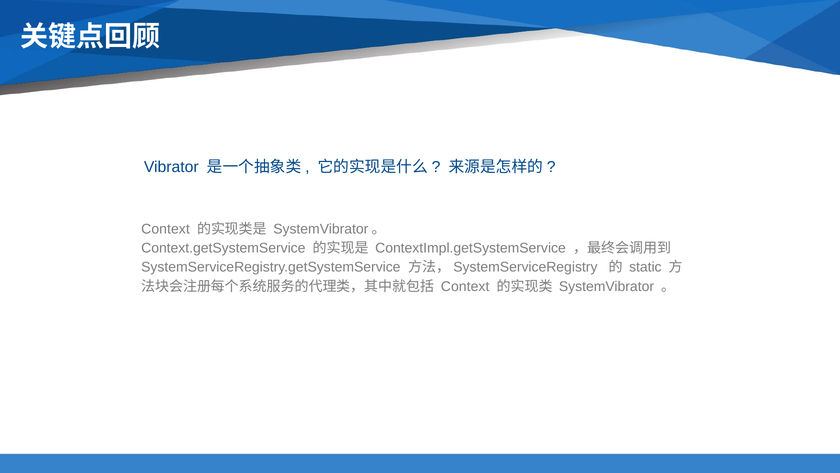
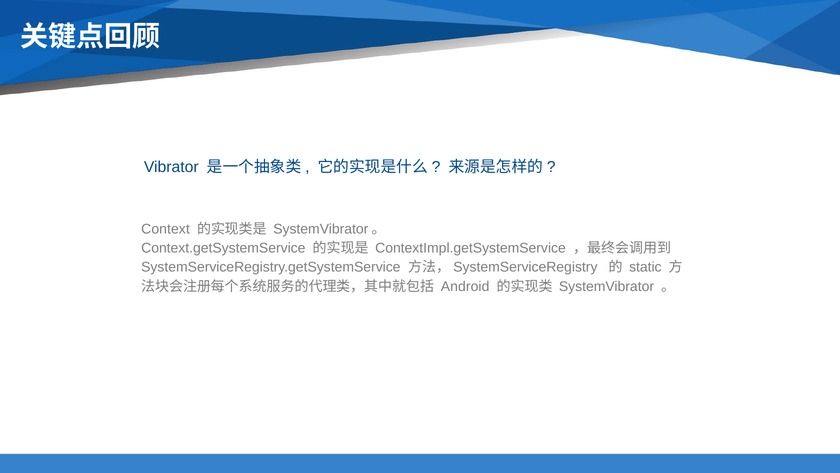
Context at (465, 286): Context -> Android
